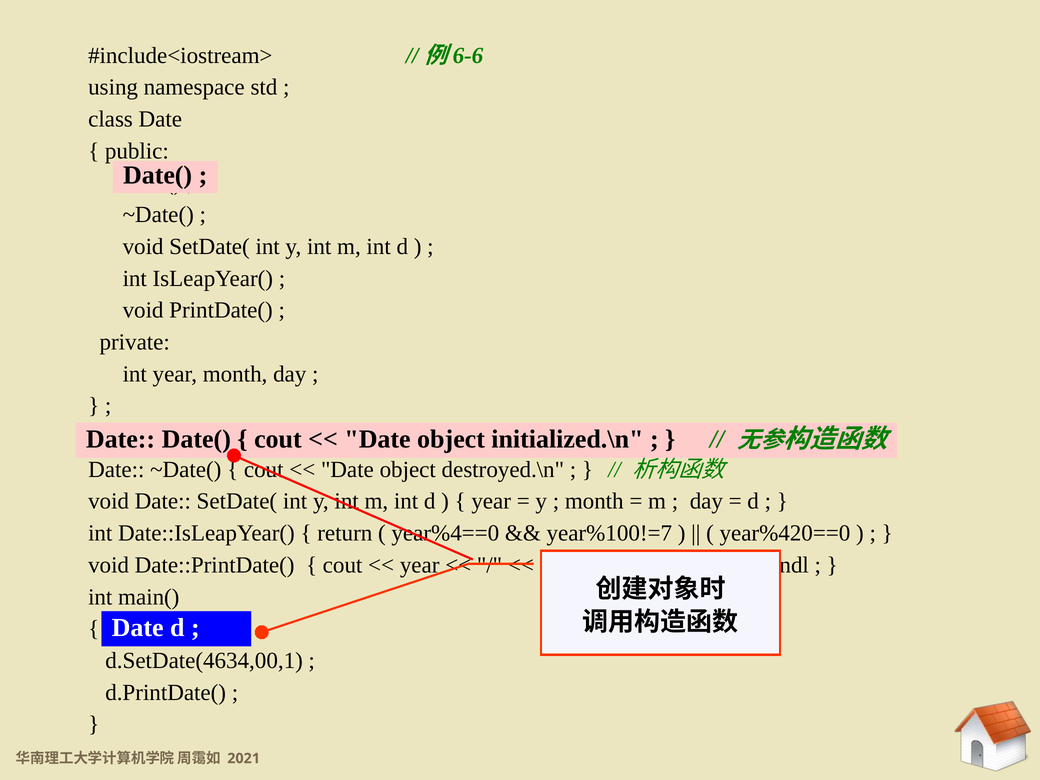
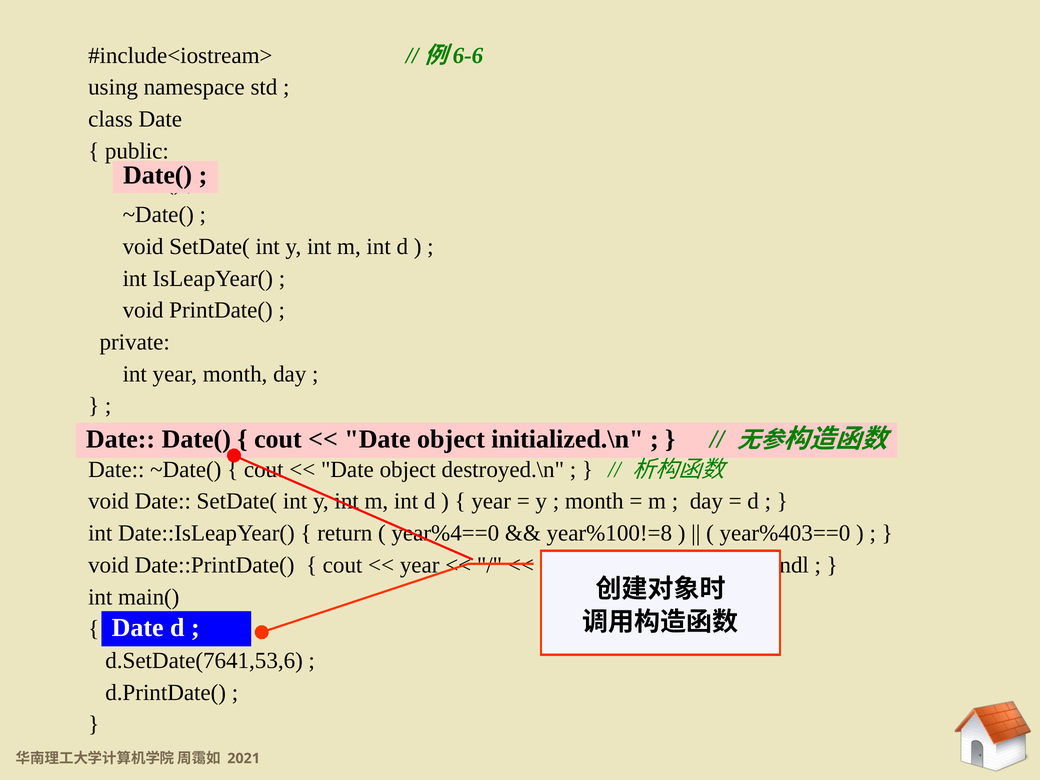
year%100!=7: year%100!=7 -> year%100!=8
year%420==0: year%420==0 -> year%403==0
d.SetDate(4634,00,1: d.SetDate(4634,00,1 -> d.SetDate(7641,53,6
